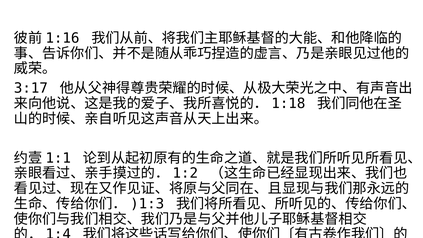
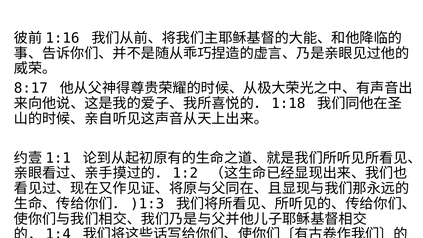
3:17: 3:17 -> 8:17
